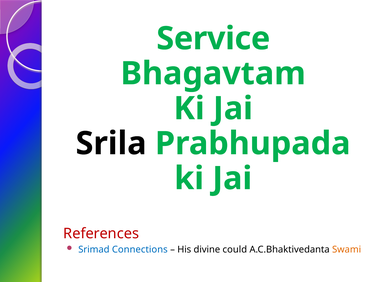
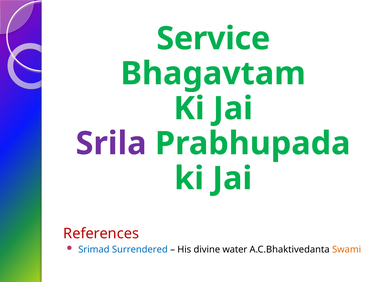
Srila colour: black -> purple
Connections: Connections -> Surrendered
could: could -> water
